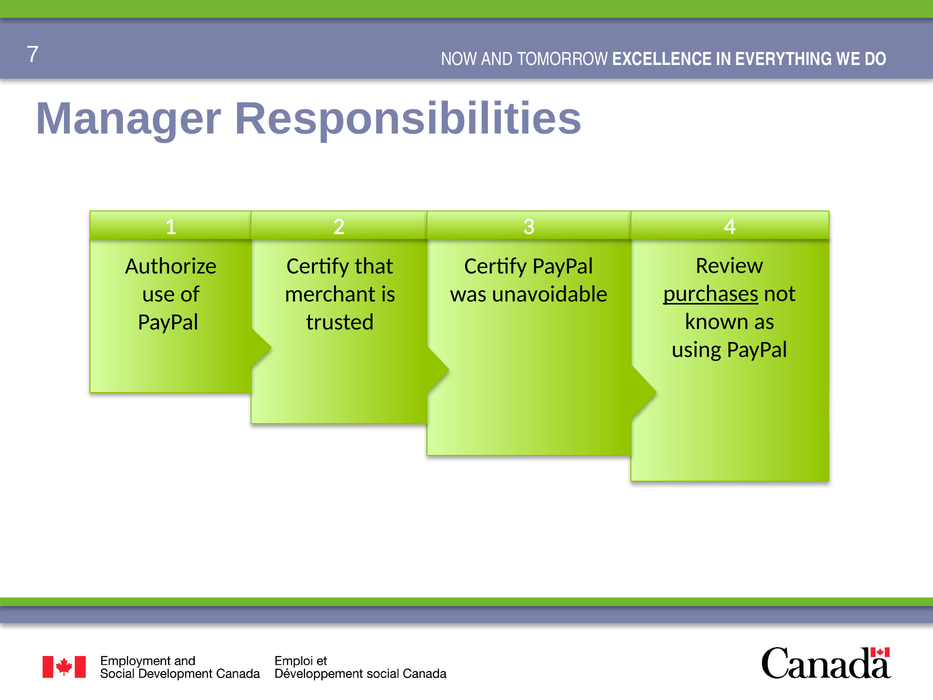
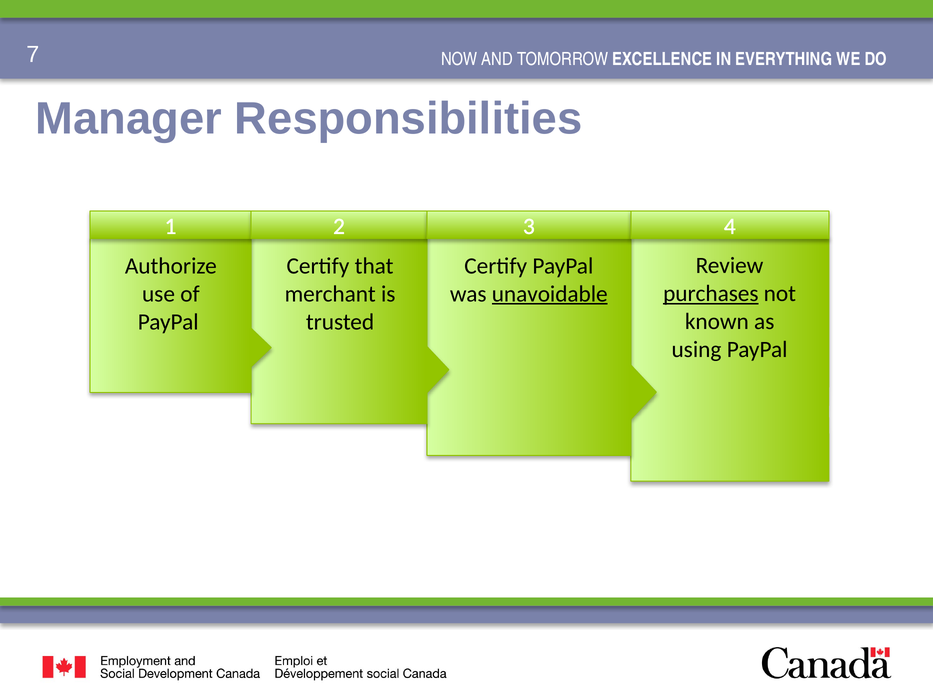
unavoidable underline: none -> present
